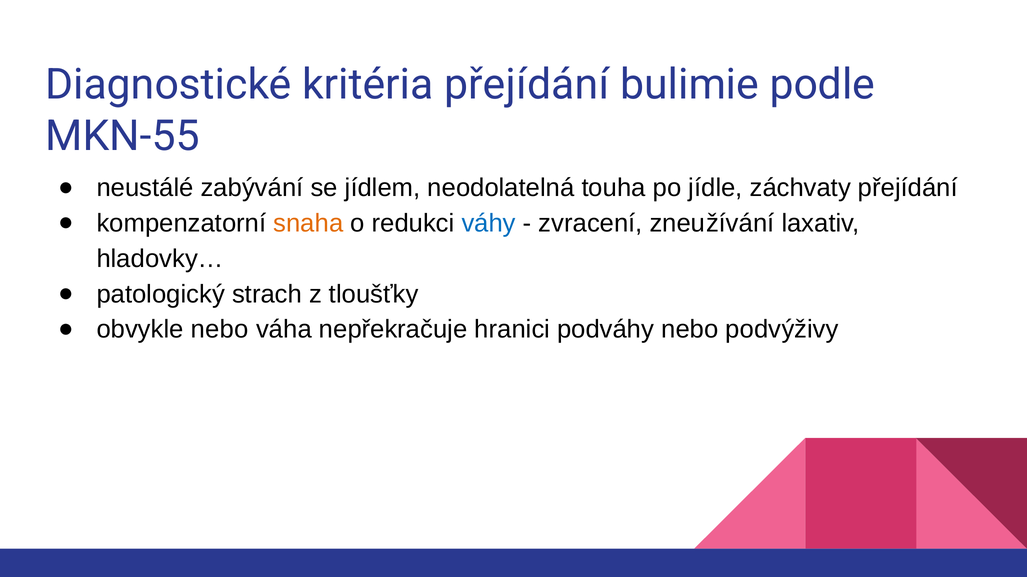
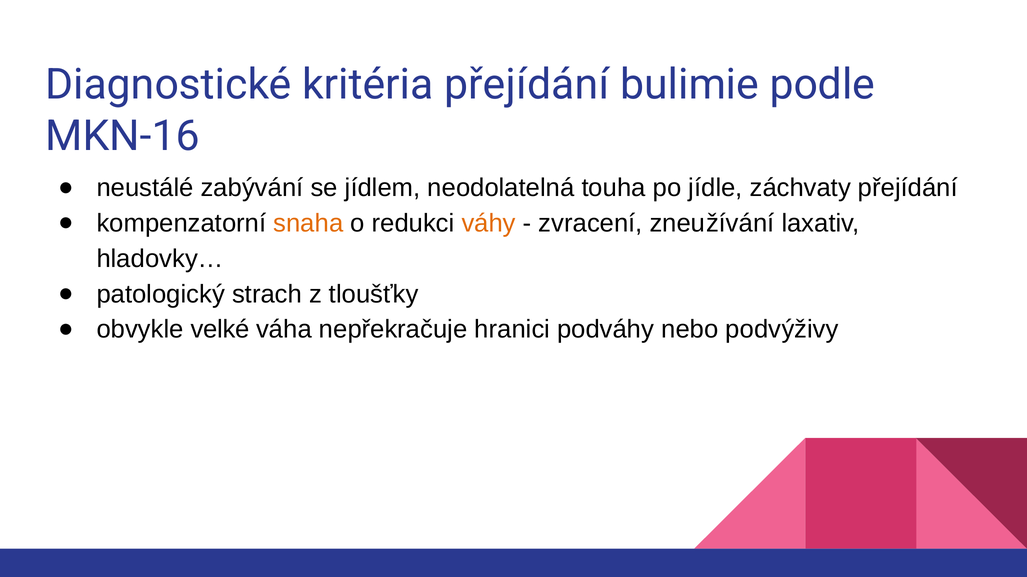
MKN-55: MKN-55 -> MKN-16
váhy colour: blue -> orange
obvykle nebo: nebo -> velké
